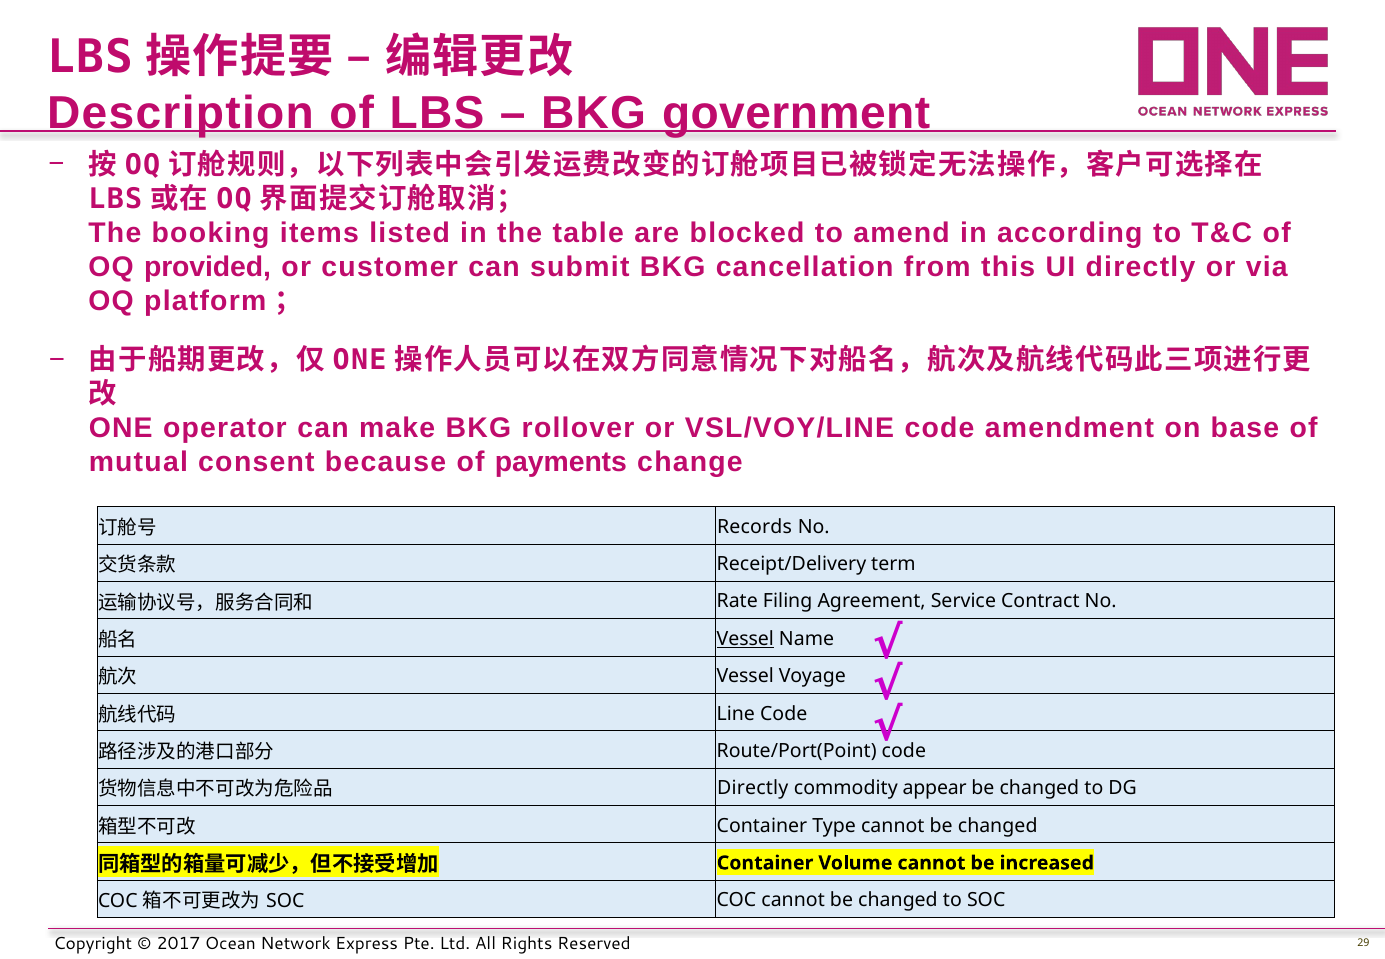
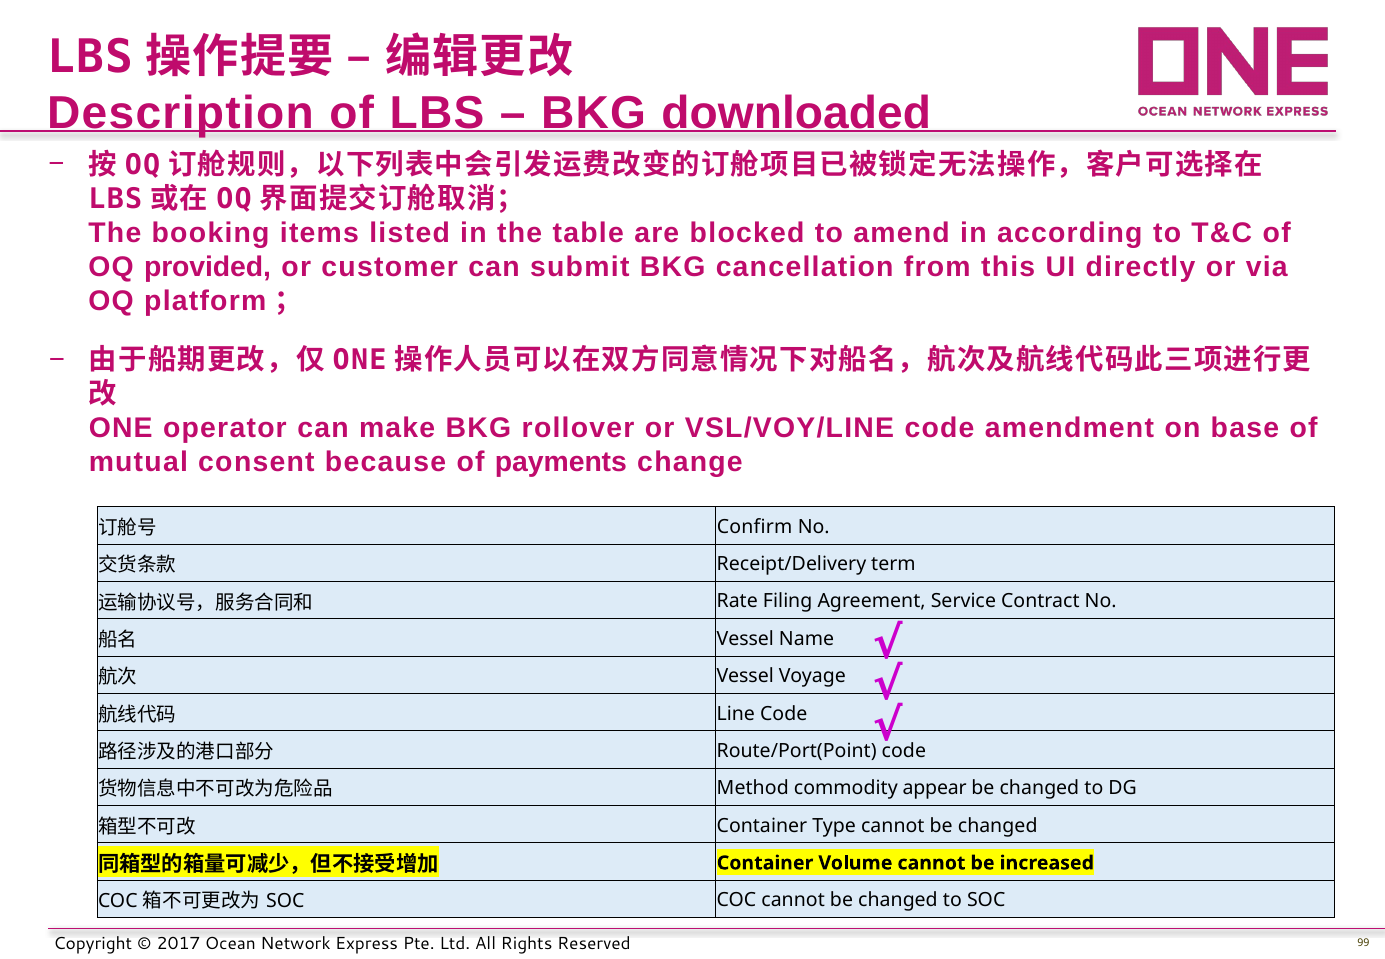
government: government -> downloaded
Records: Records -> Confirm
Vessel at (745, 639) underline: present -> none
Directly at (753, 788): Directly -> Method
29: 29 -> 99
